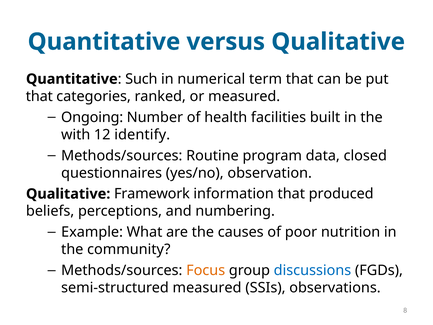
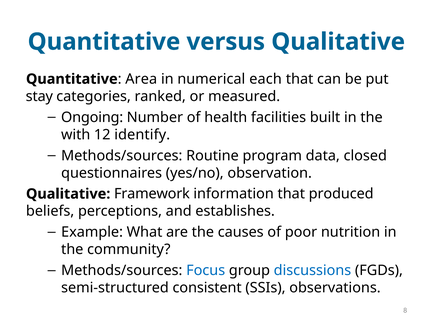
Such: Such -> Area
term: term -> each
that at (39, 96): that -> stay
numbering: numbering -> establishes
Focus colour: orange -> blue
semi-structured measured: measured -> consistent
